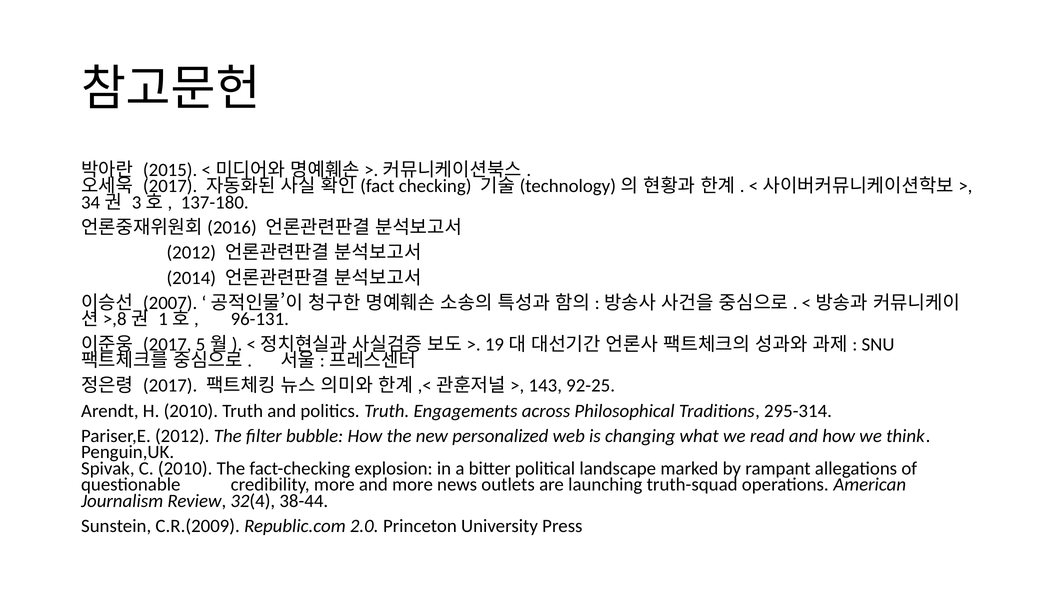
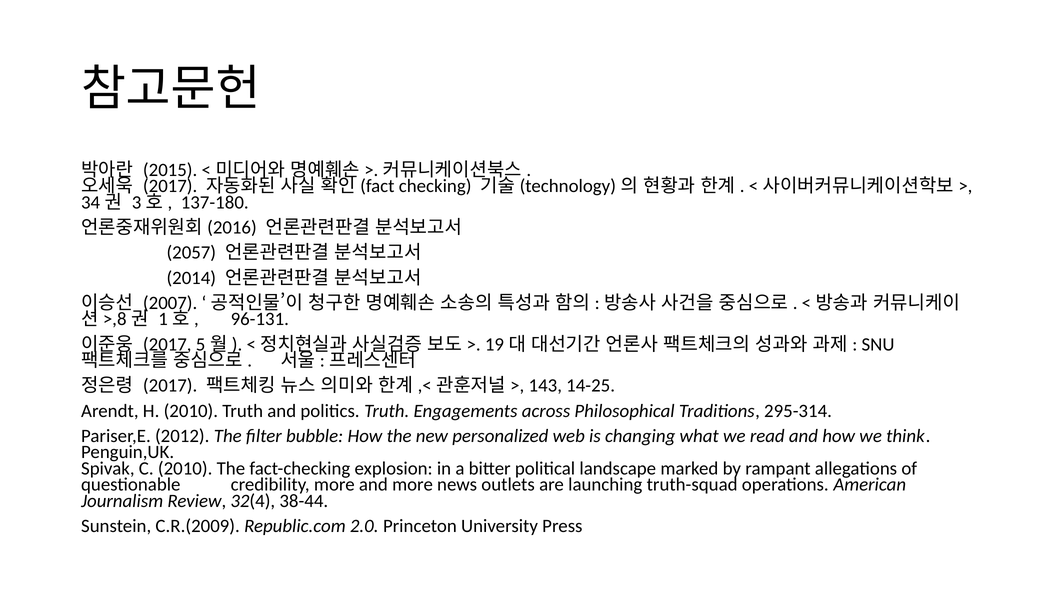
2012 at (191, 253): 2012 -> 2057
92-25: 92-25 -> 14-25
